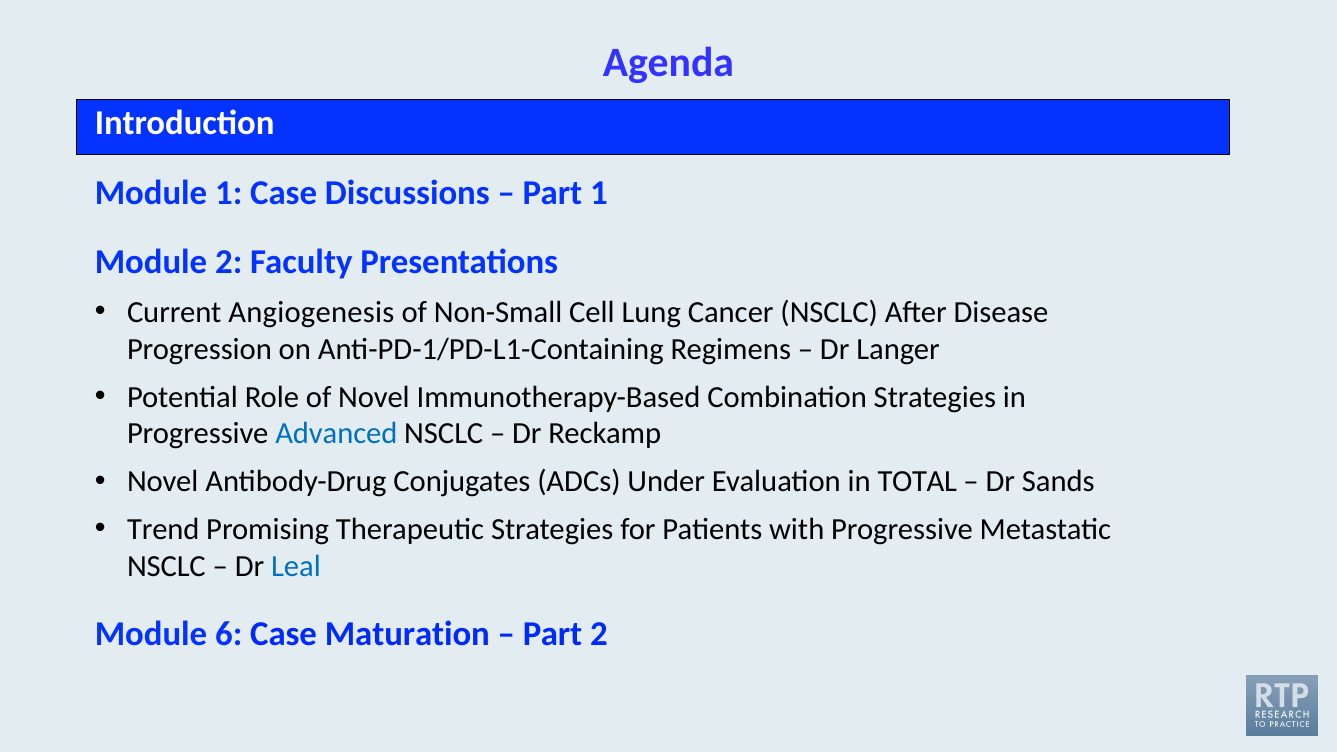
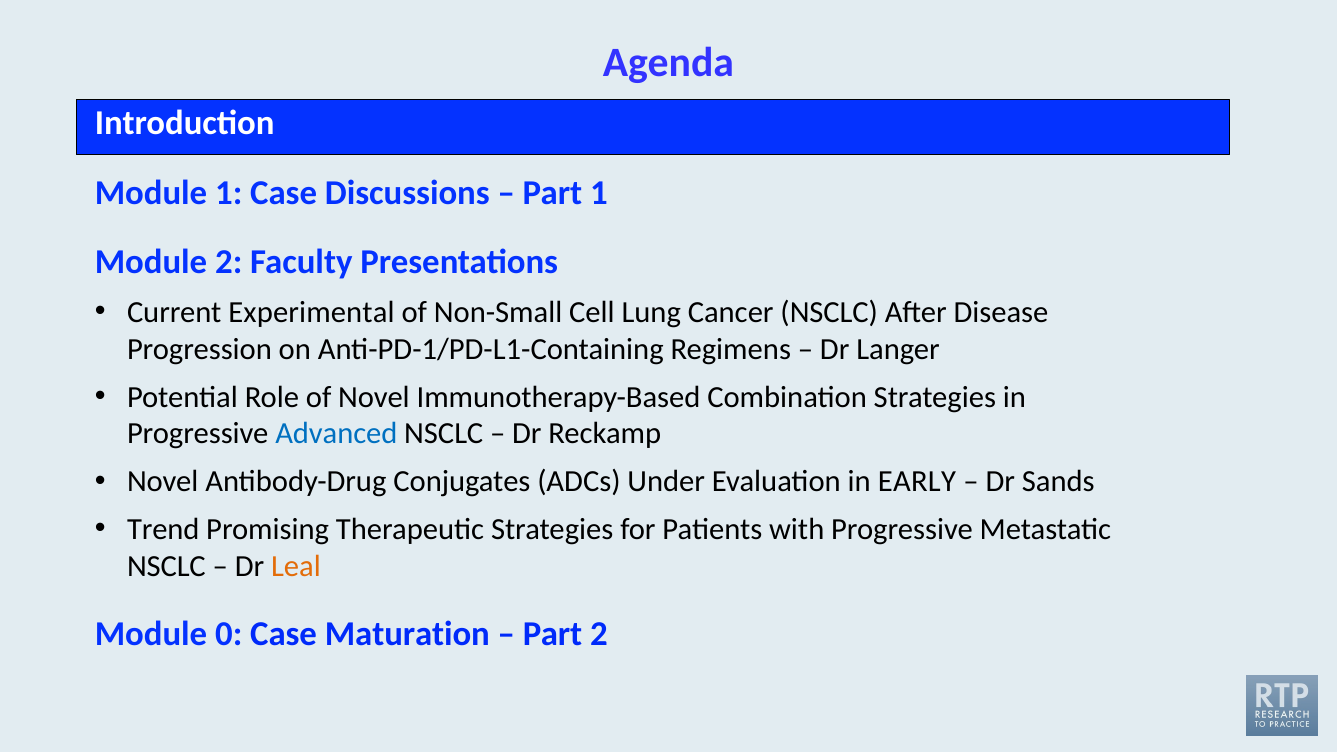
Angiogenesis: Angiogenesis -> Experimental
TOTAL: TOTAL -> EARLY
Leal colour: blue -> orange
6: 6 -> 0
